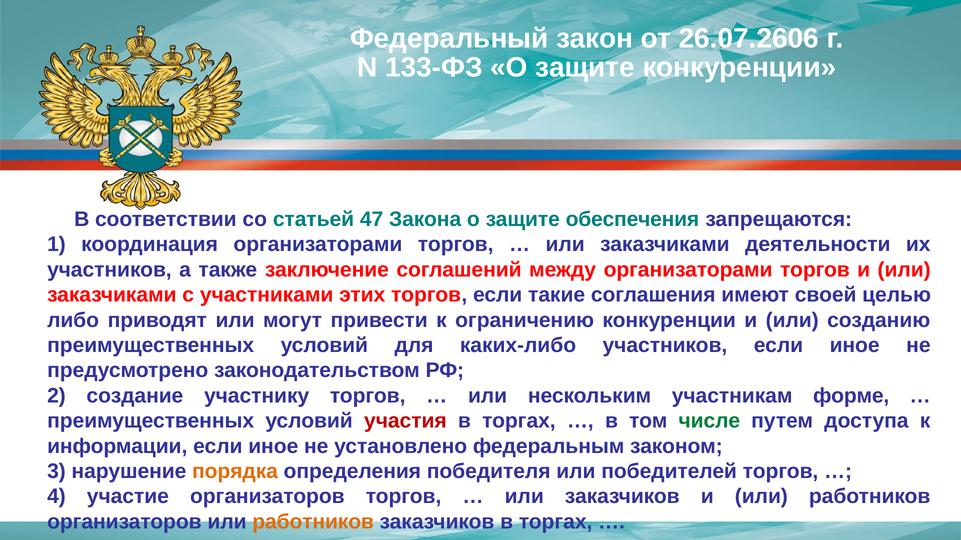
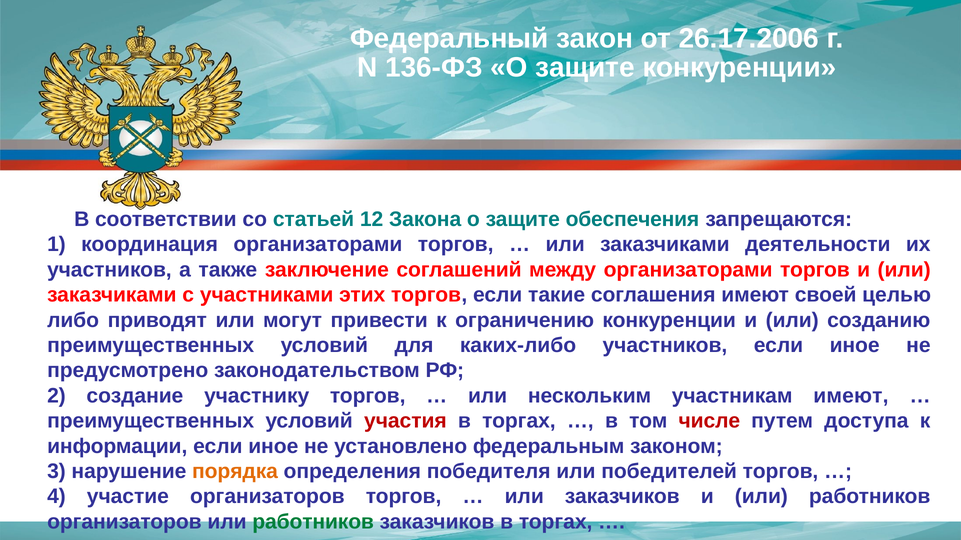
26.07.2606: 26.07.2606 -> 26.17.2006
133-ФЗ: 133-ФЗ -> 136-ФЗ
47: 47 -> 12
участникам форме: форме -> имеют
числе colour: green -> red
работников at (313, 522) colour: orange -> green
